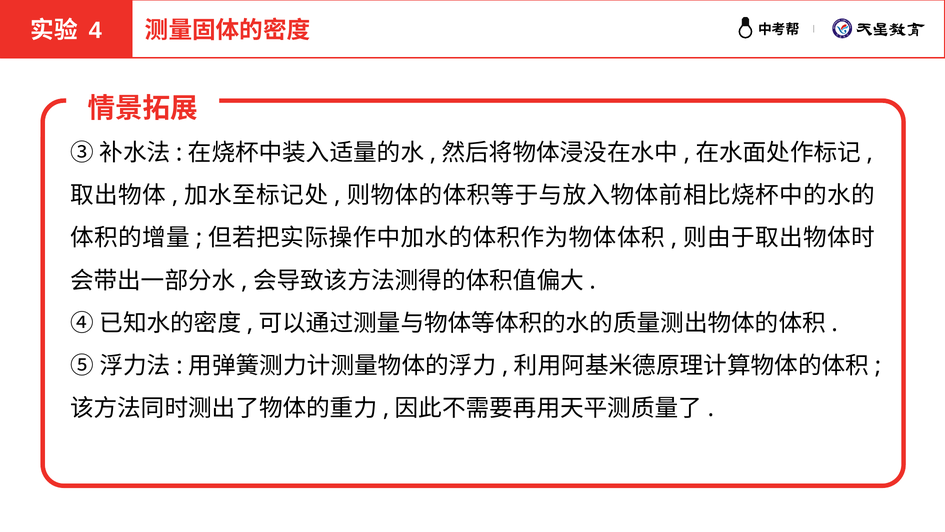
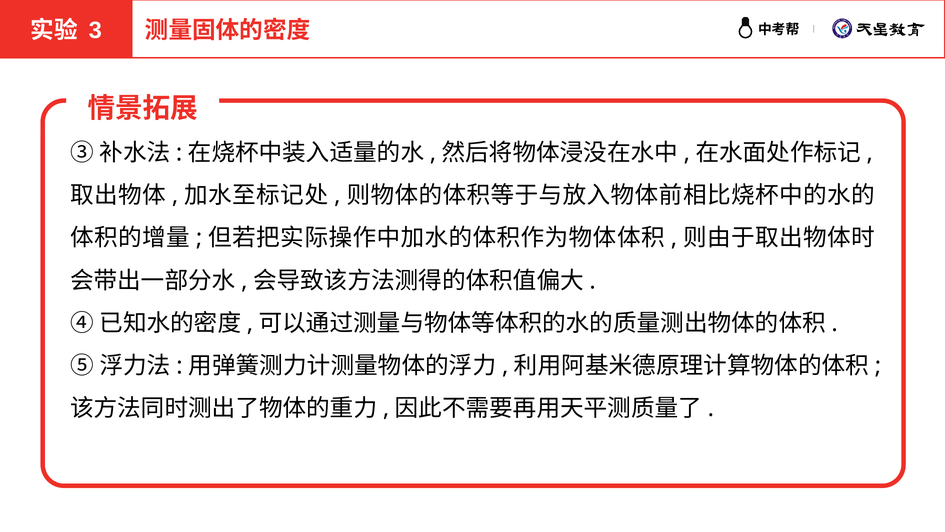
4: 4 -> 3
